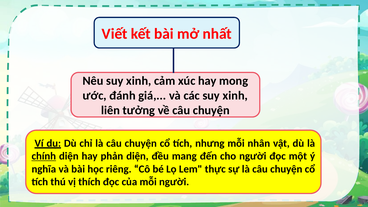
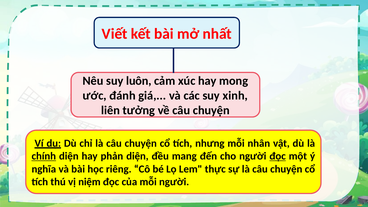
Nêu suy xinh: xinh -> luôn
đọc at (278, 156) underline: none -> present
thích: thích -> niệm
